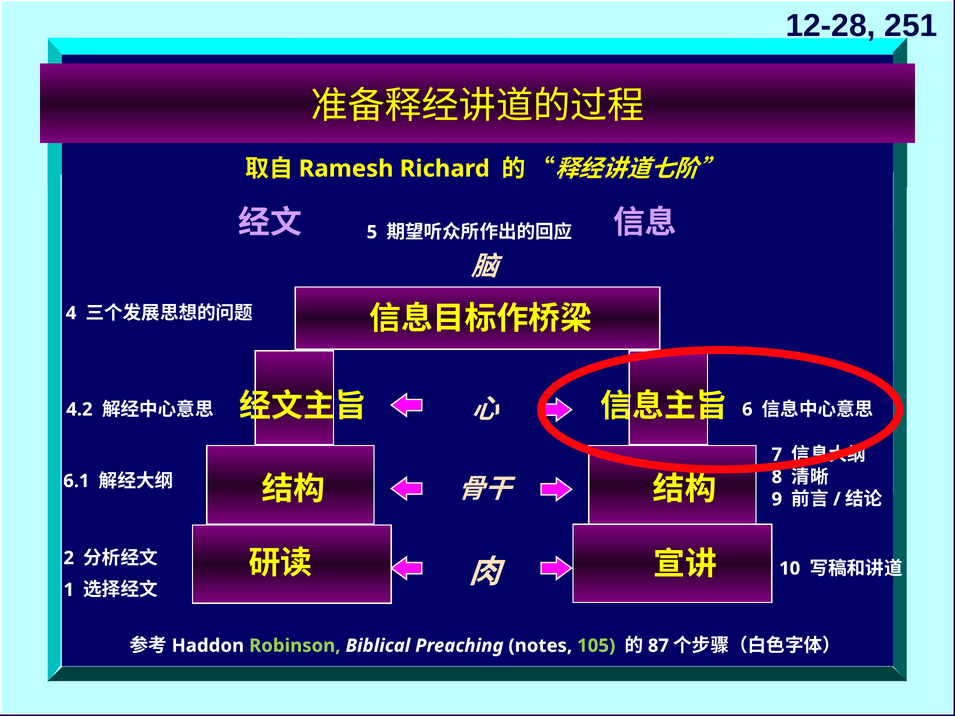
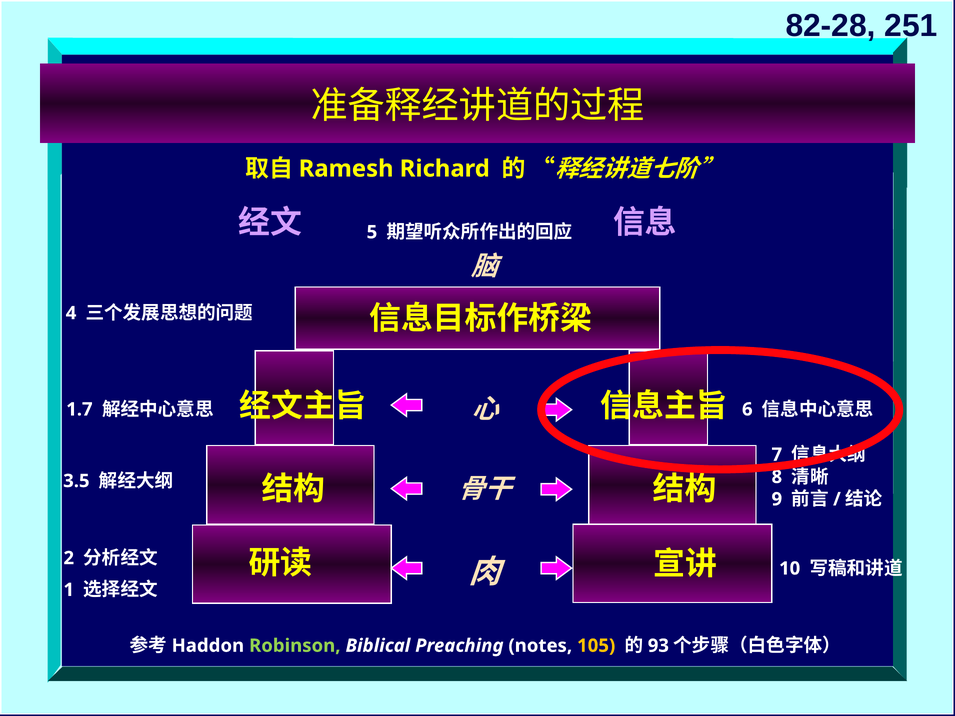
12-28: 12-28 -> 82-28
4.2: 4.2 -> 1.7
6.1: 6.1 -> 3.5
105 colour: light green -> yellow
87: 87 -> 93
